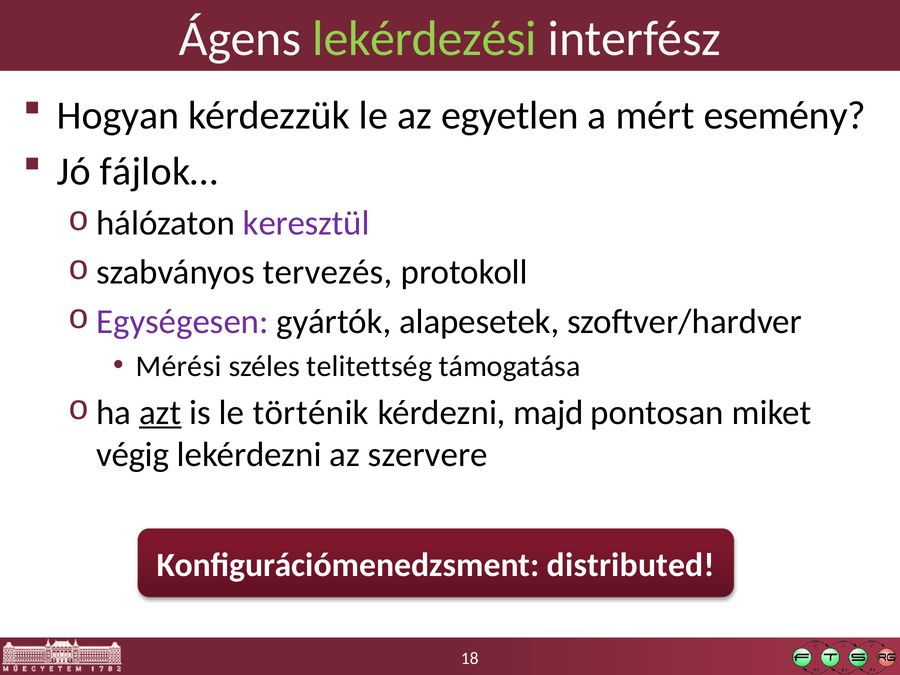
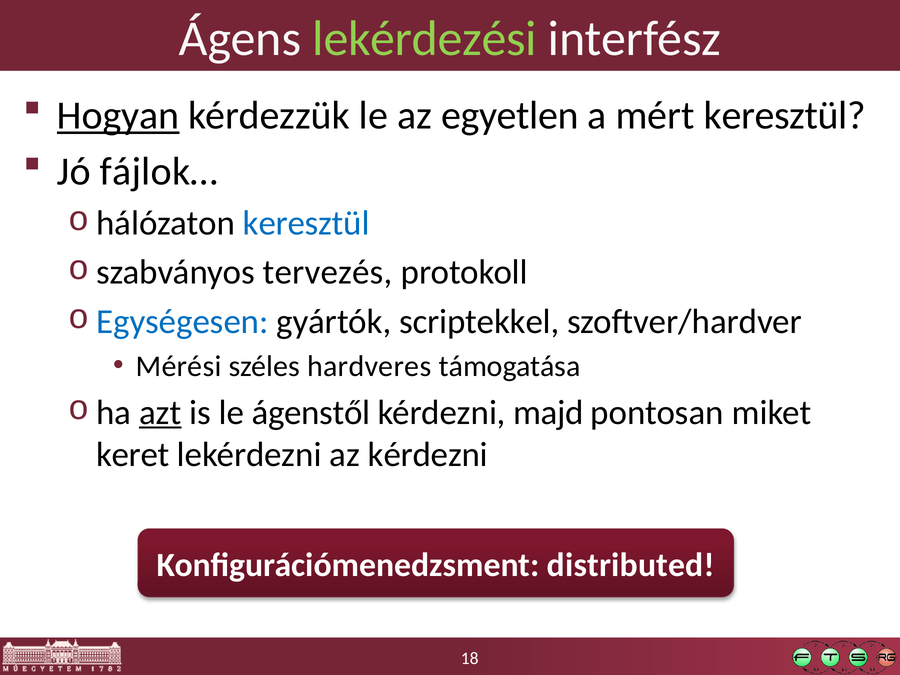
Hogyan underline: none -> present
mért esemény: esemény -> keresztül
keresztül at (306, 223) colour: purple -> blue
Egységesen colour: purple -> blue
alapesetek: alapesetek -> scriptekkel
telitettség: telitettség -> hardveres
történik: történik -> ágenstől
végig: végig -> keret
az szervere: szervere -> kérdezni
